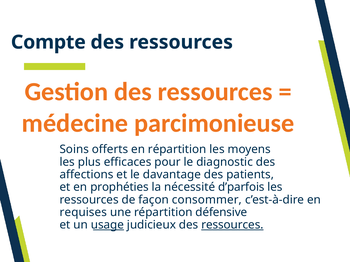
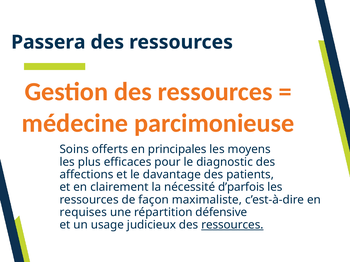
Compte: Compte -> Passera
en répartition: répartition -> principales
prophéties: prophéties -> clairement
consommer: consommer -> maximaliste
usage underline: present -> none
